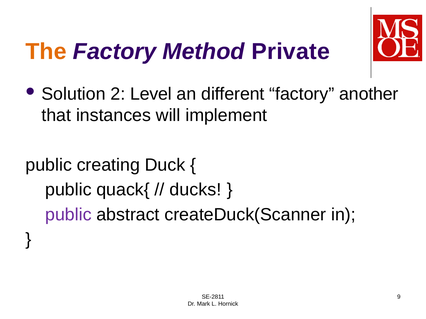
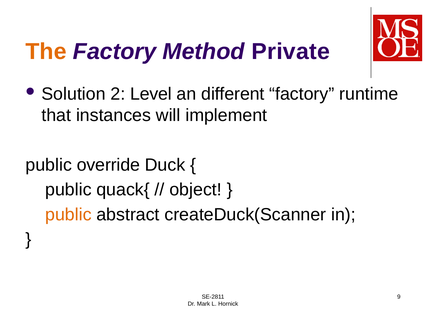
another: another -> runtime
creating: creating -> override
ducks: ducks -> object
public at (68, 215) colour: purple -> orange
